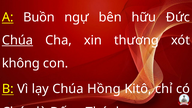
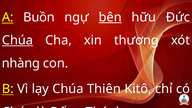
bên underline: none -> present
không: không -> nhàng
Hồng: Hồng -> Thiên
